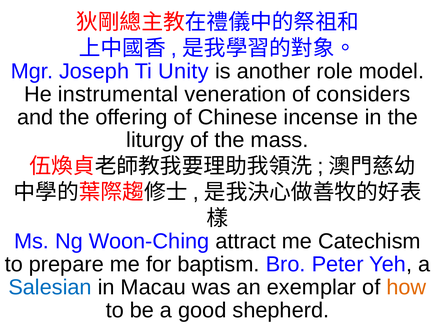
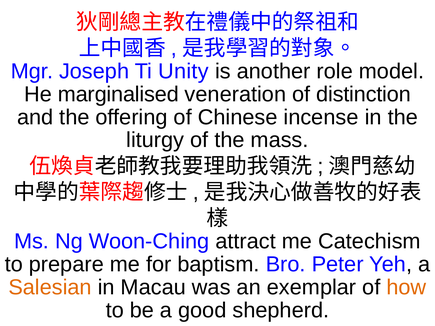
instrumental: instrumental -> marginalised
considers: considers -> distinction
Salesian colour: blue -> orange
